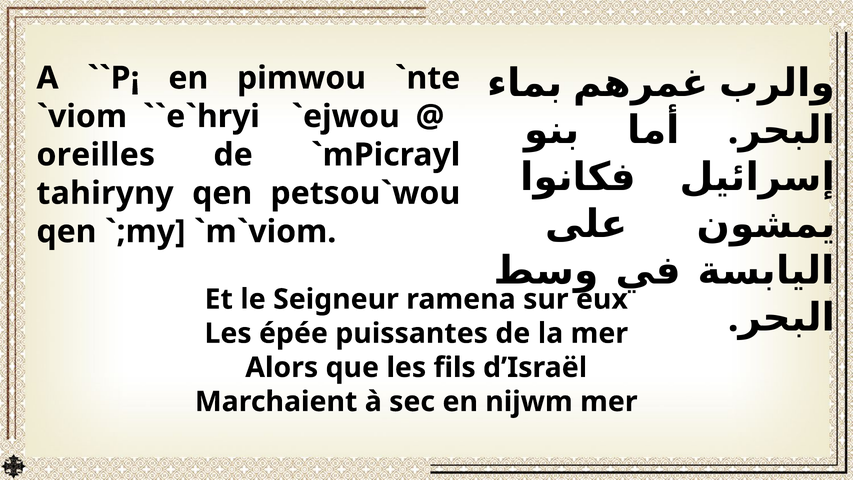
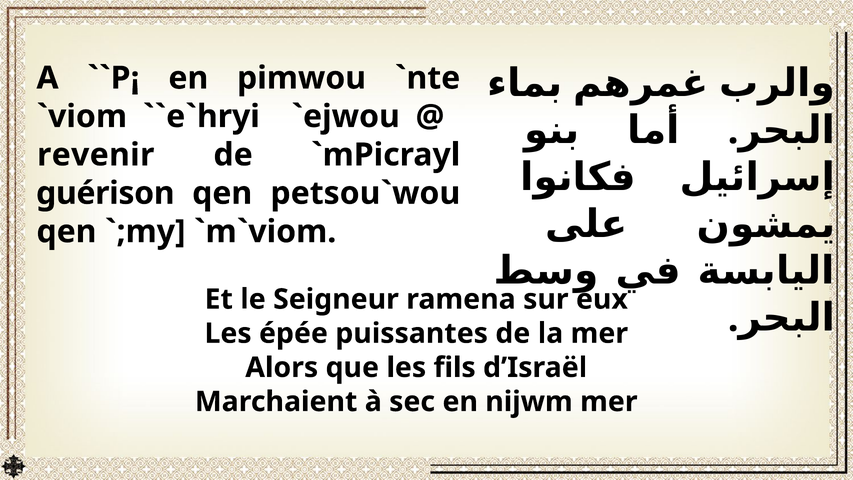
oreilles: oreilles -> revenir
tahiryny: tahiryny -> guérison
